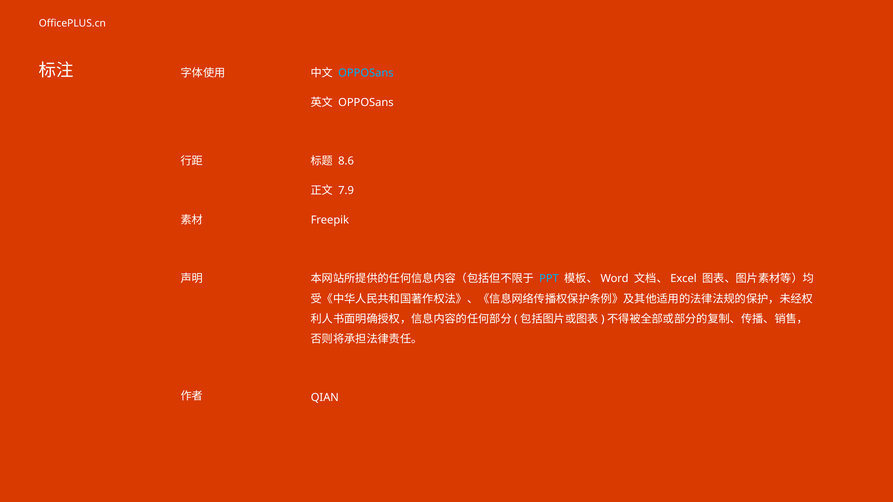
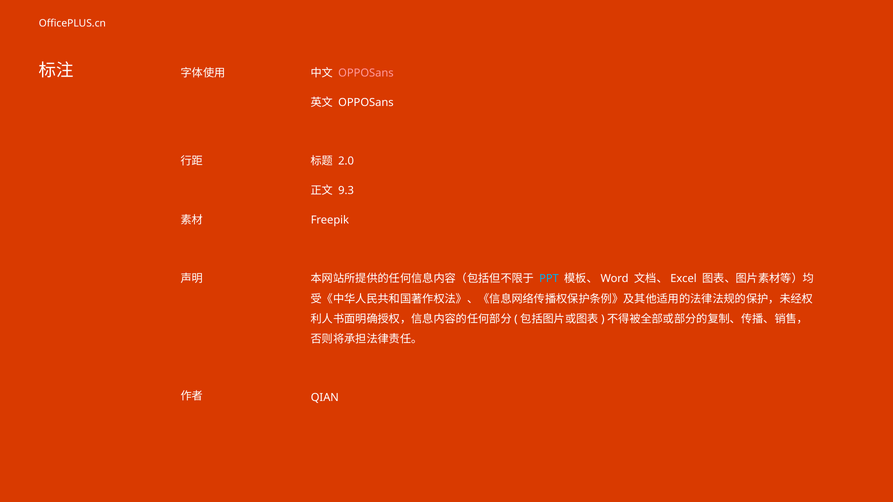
OPPOSans at (366, 73) colour: light blue -> pink
8.6: 8.6 -> 2.0
7.9: 7.9 -> 9.3
